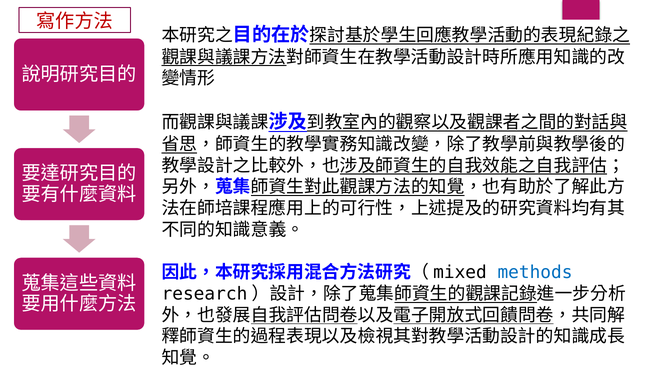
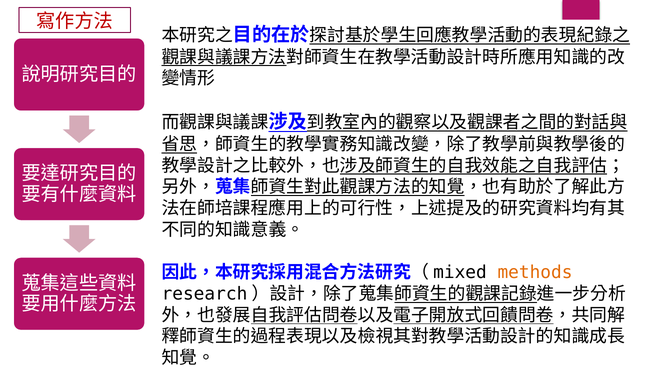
methods colour: blue -> orange
